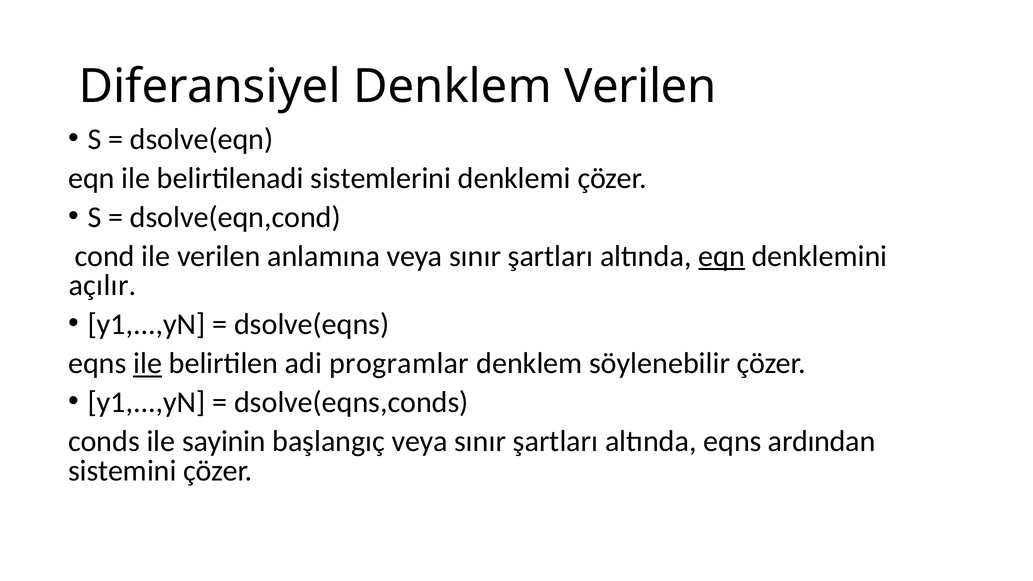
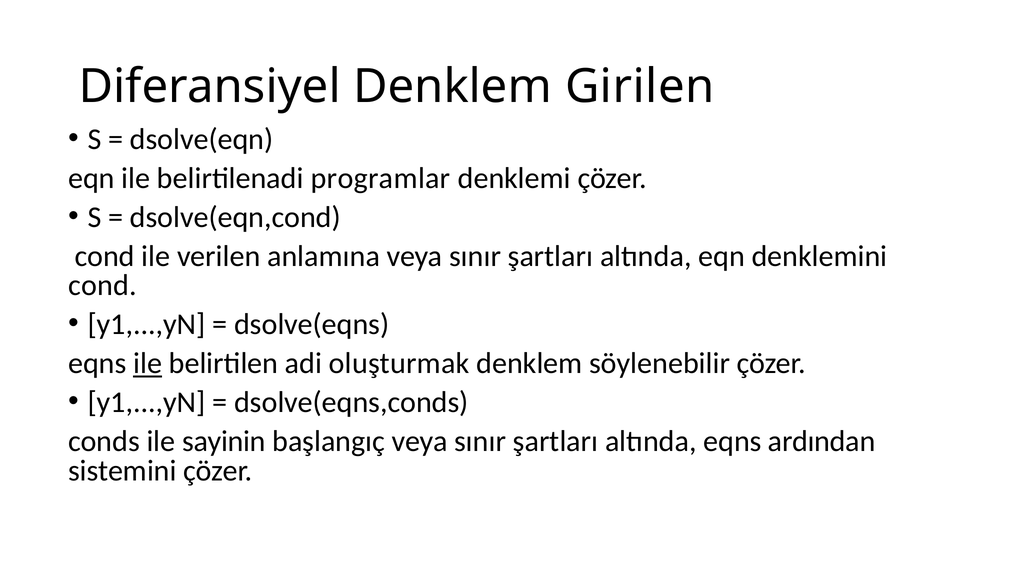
Denklem Verilen: Verilen -> Girilen
sistemlerini: sistemlerini -> programlar
eqn at (722, 256) underline: present -> none
açılır at (103, 285): açılır -> cond
programlar: programlar -> oluşturmak
